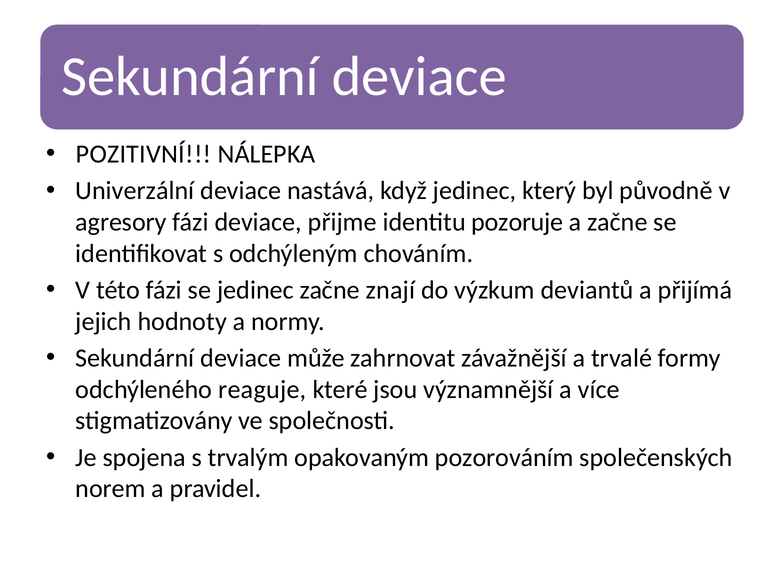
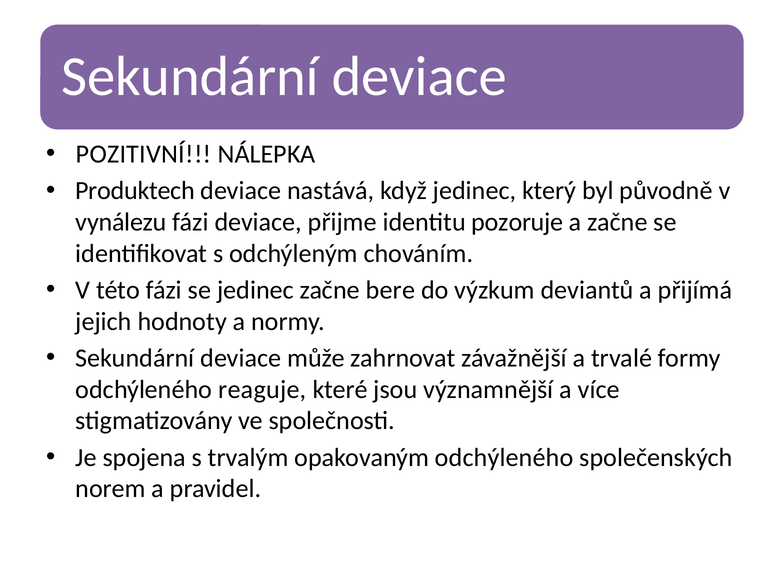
Univerzální: Univerzální -> Produktech
agresory: agresory -> vynálezu
znají: znají -> bere
opakovaným pozorováním: pozorováním -> odchýleného
